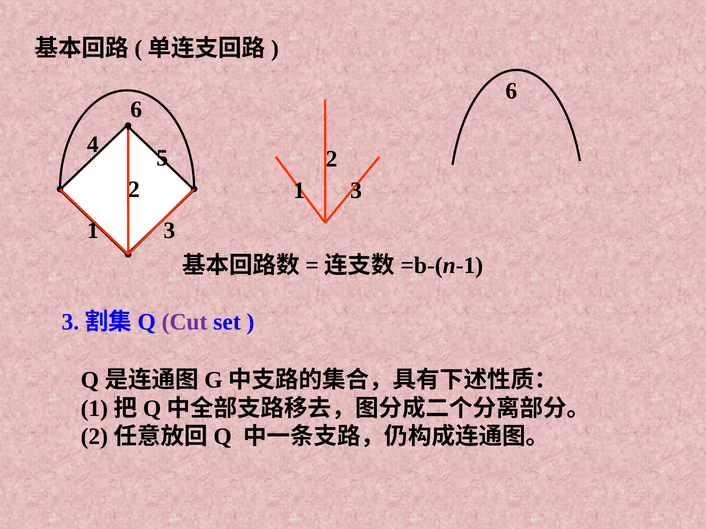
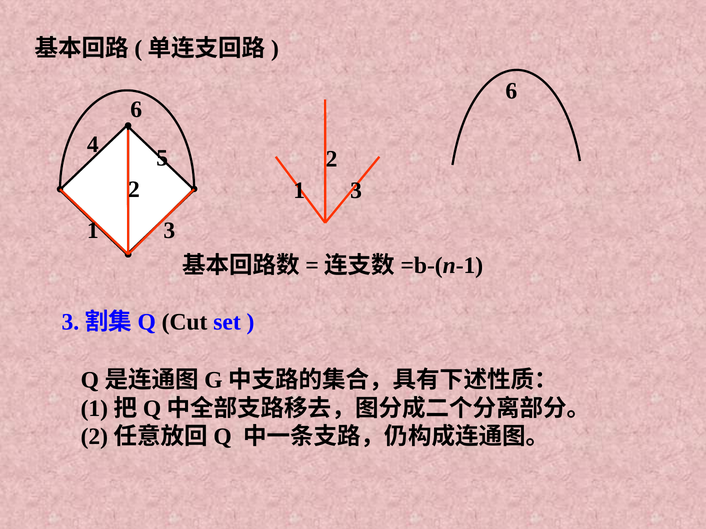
Cut colour: purple -> black
